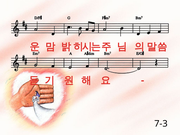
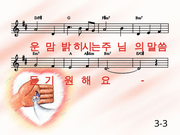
7-3: 7-3 -> 3-3
